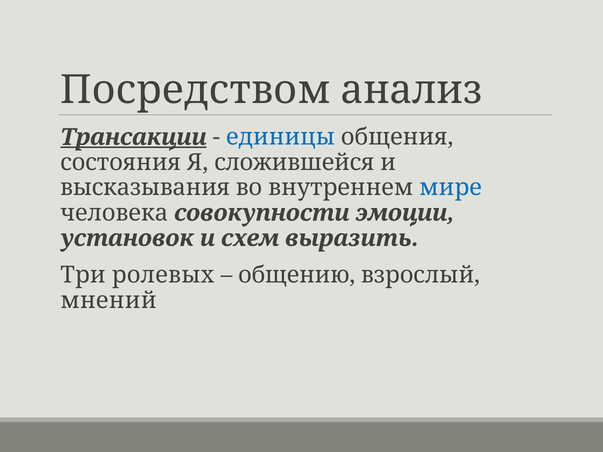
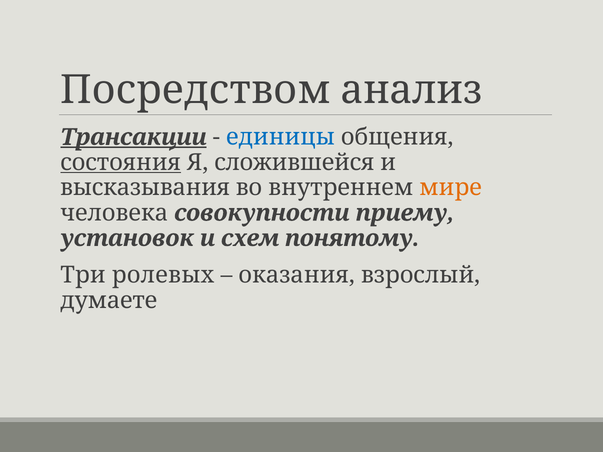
состояния underline: none -> present
мире colour: blue -> orange
эмоции: эмоции -> приему
выразить: выразить -> понятому
общению: общению -> оказания
мнений: мнений -> думаете
